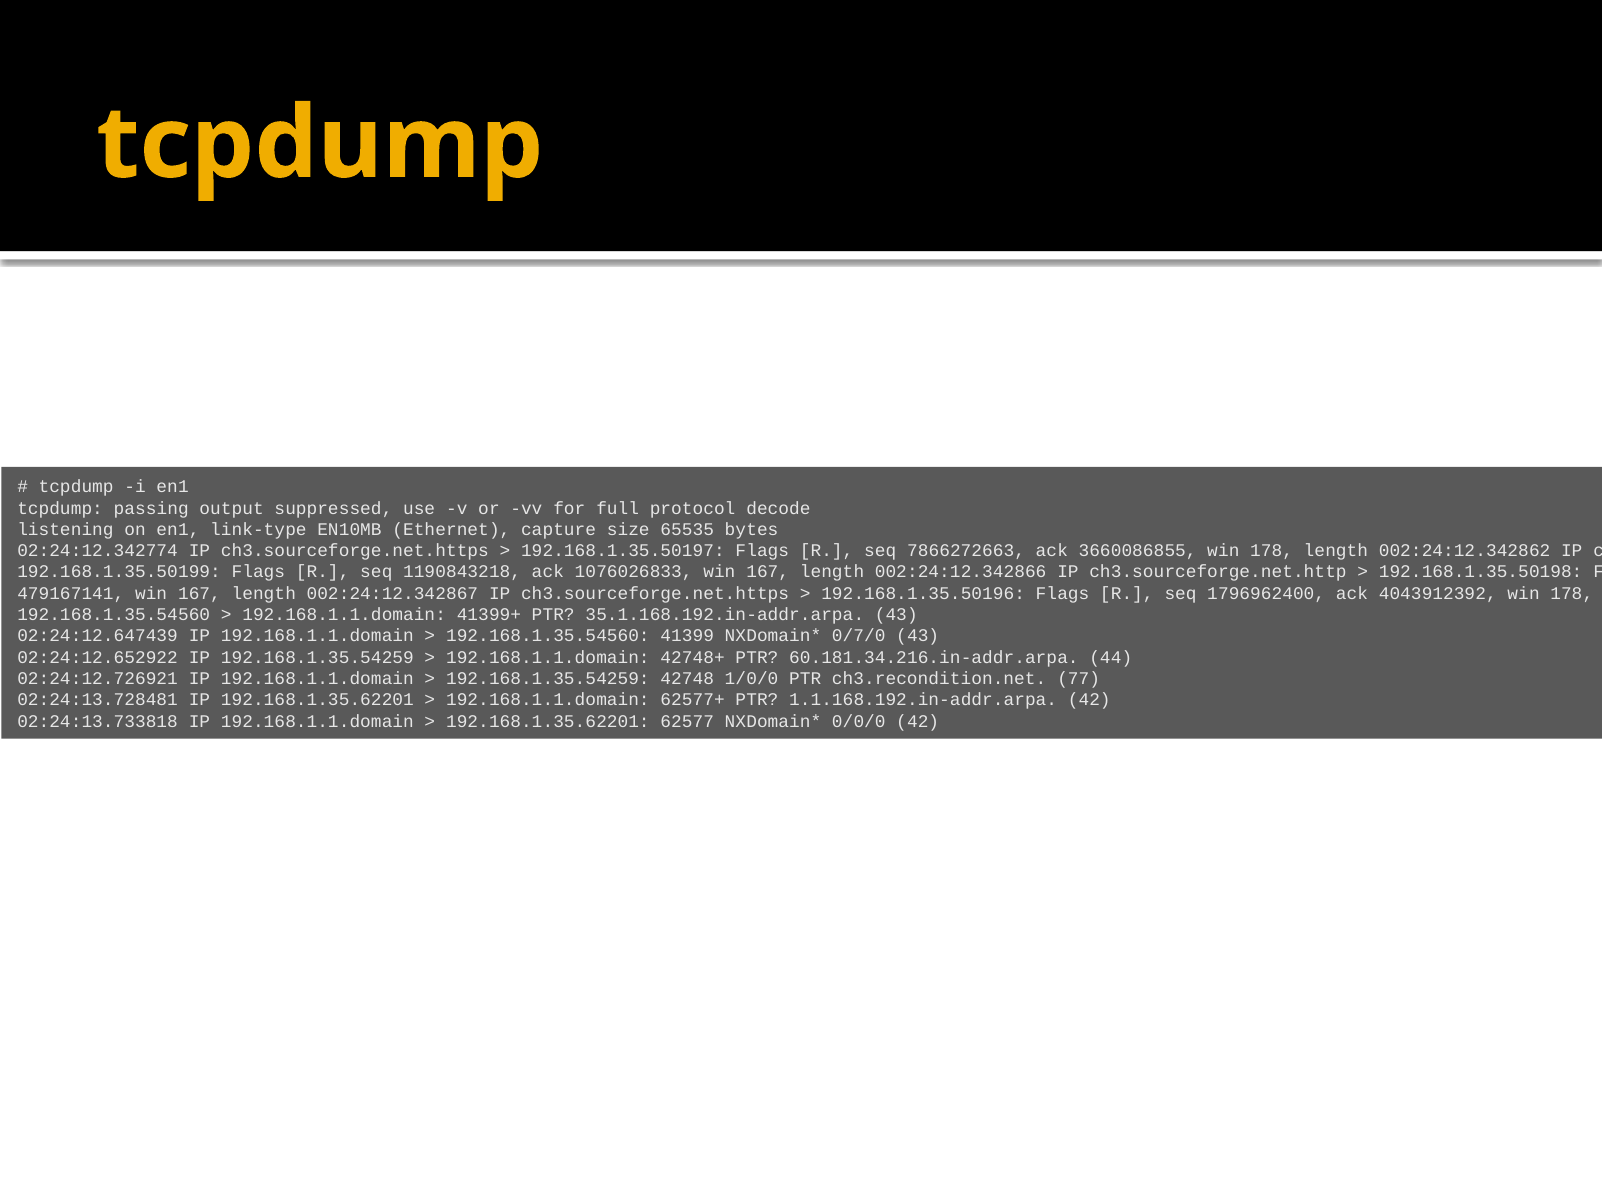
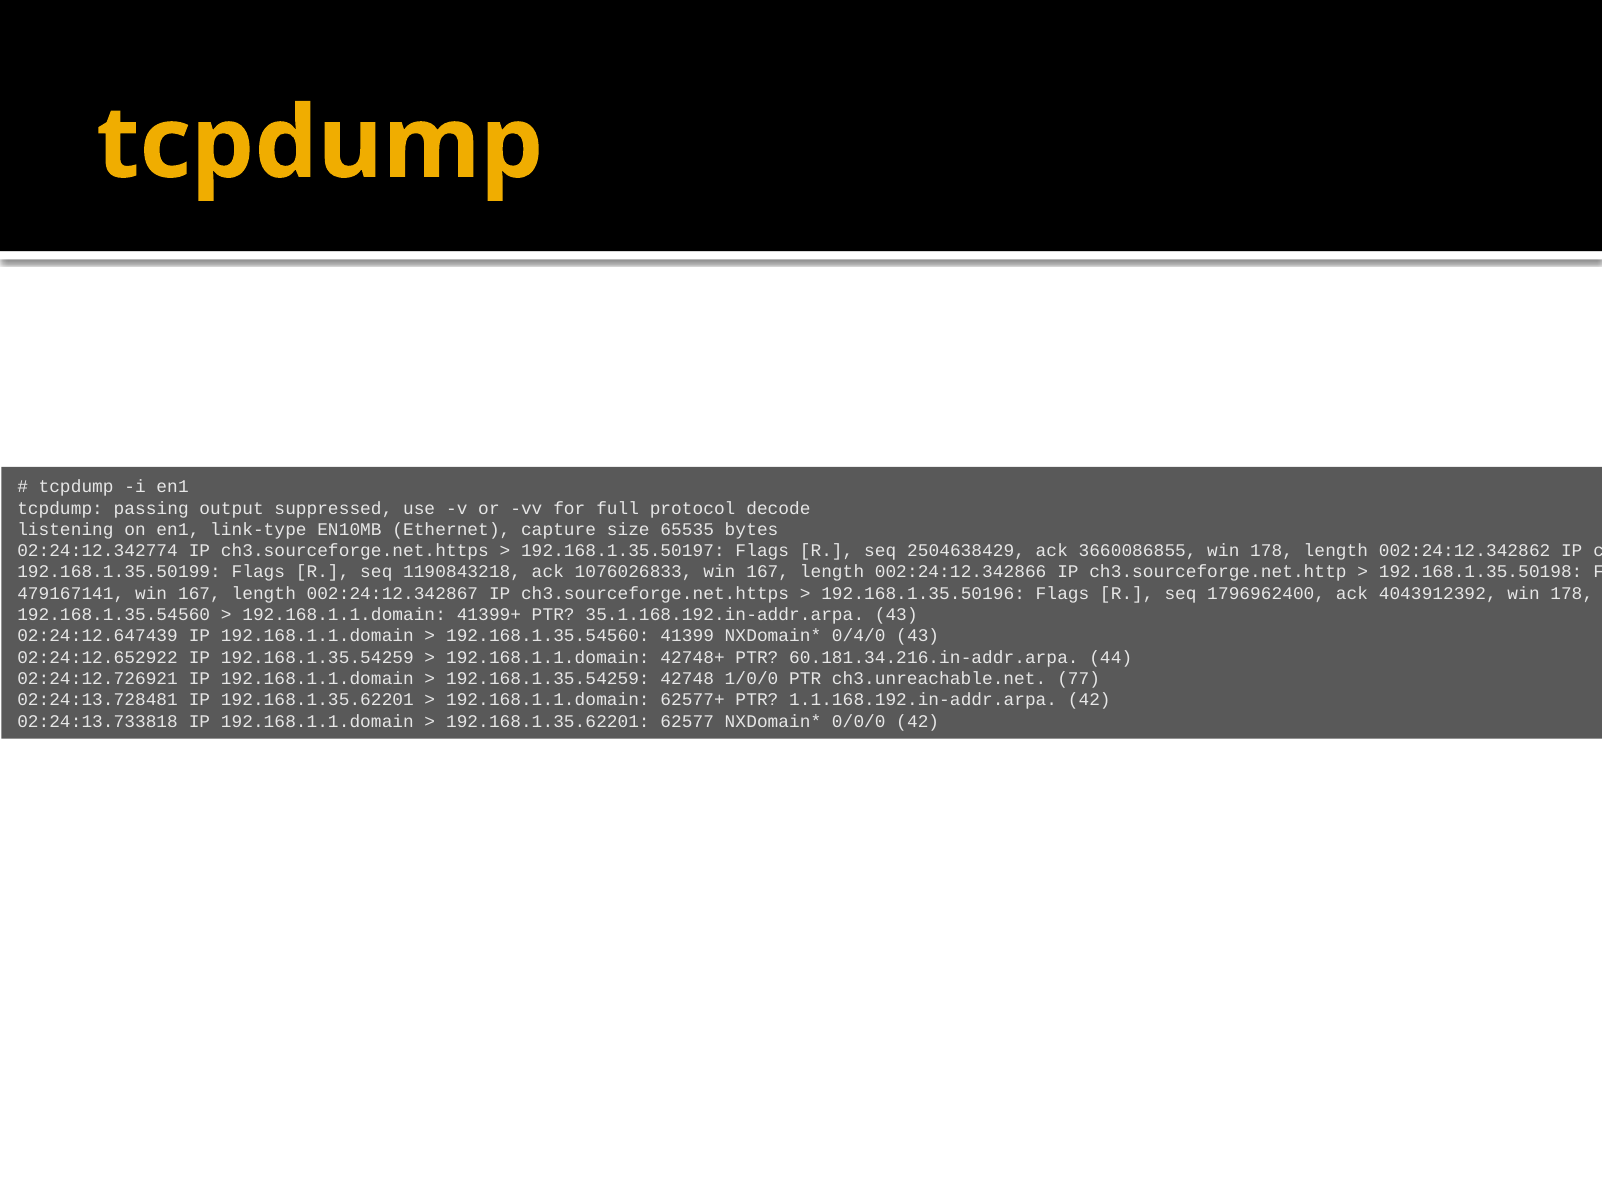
7866272663: 7866272663 -> 2504638429
0/7/0: 0/7/0 -> 0/4/0
ch3.recondition.net: ch3.recondition.net -> ch3.unreachable.net
